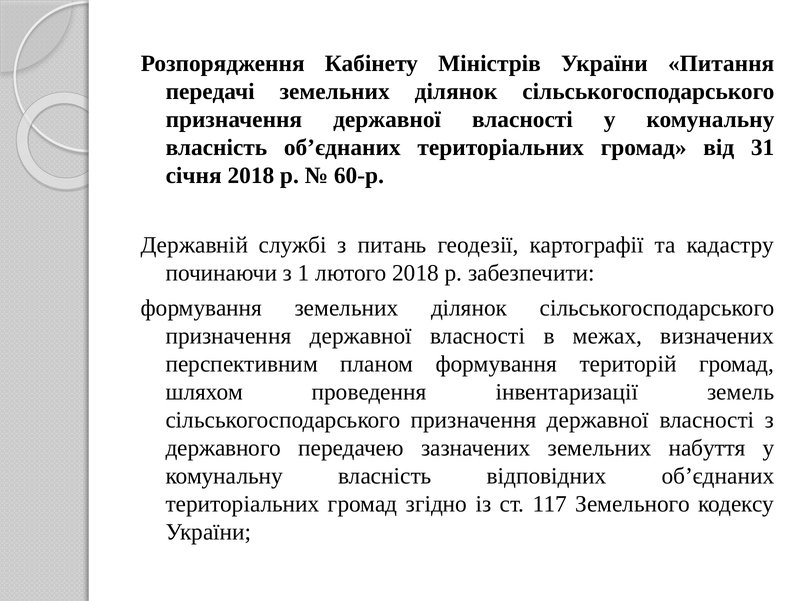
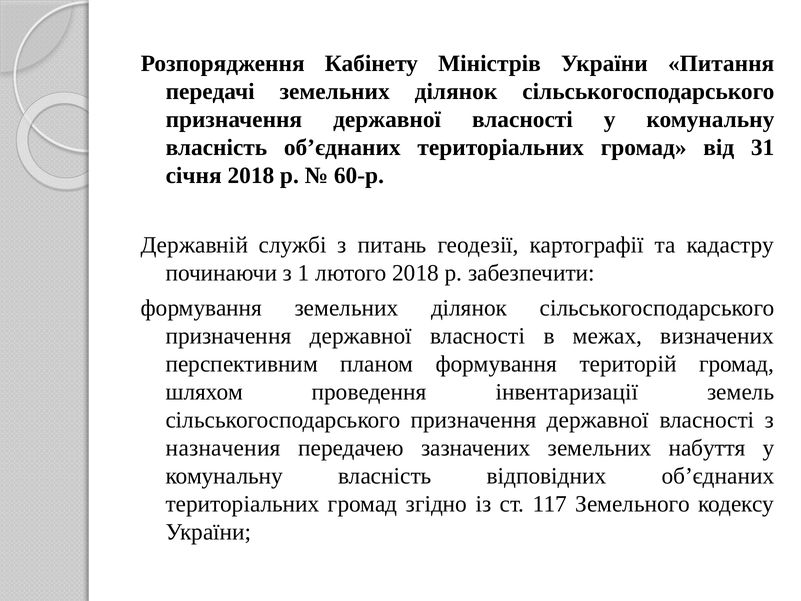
державного: державного -> назначения
